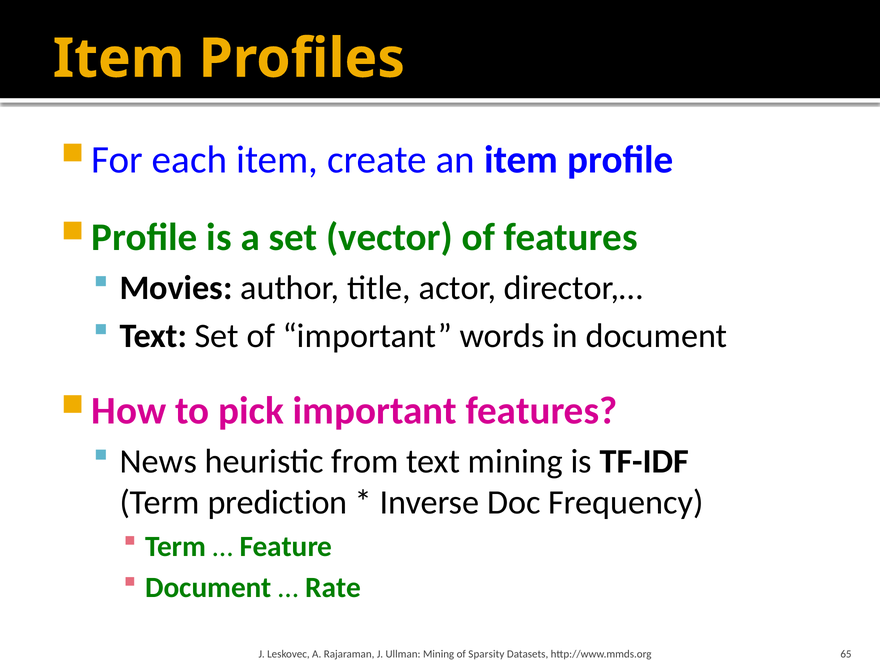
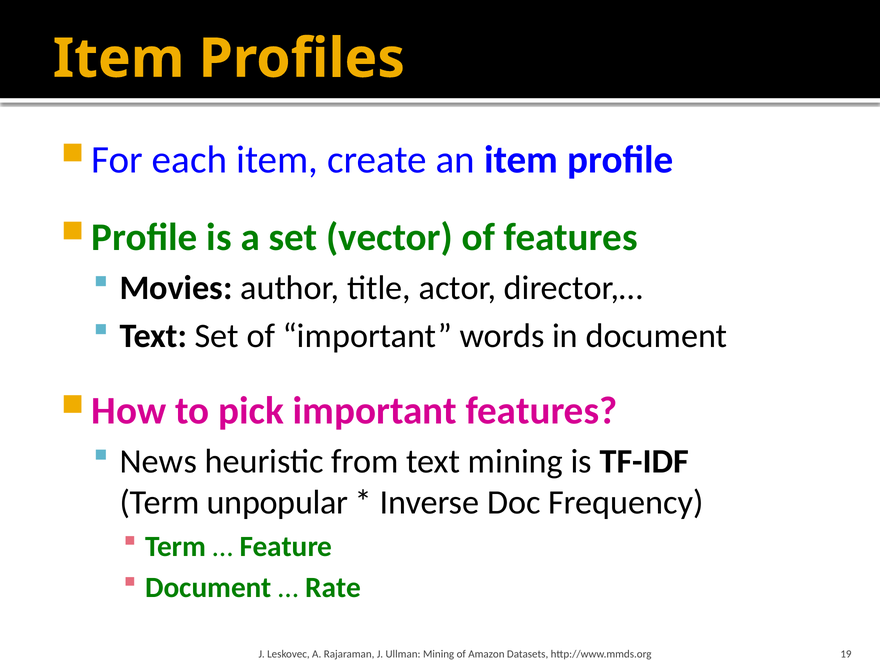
prediction: prediction -> unpopular
Sparsity: Sparsity -> Amazon
65: 65 -> 19
